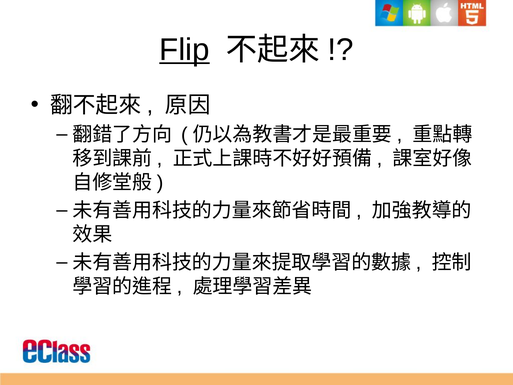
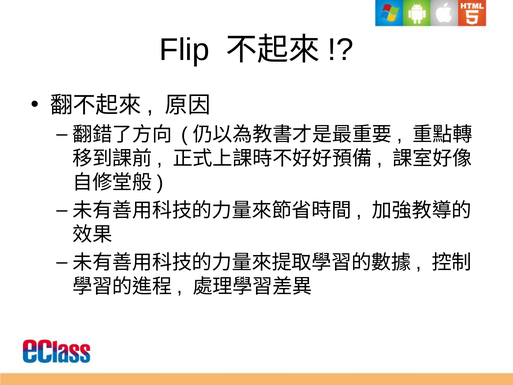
Flip underline: present -> none
